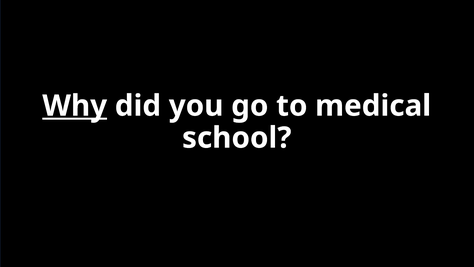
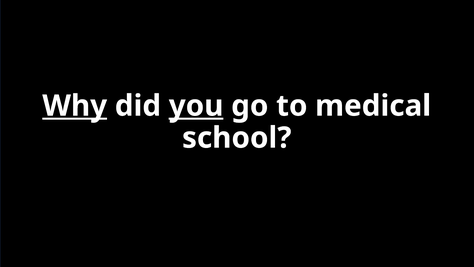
you underline: none -> present
